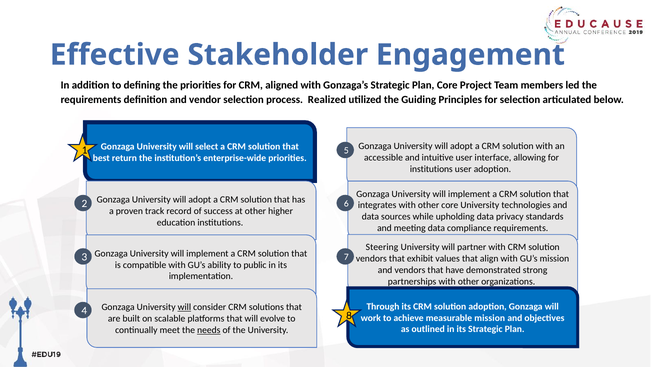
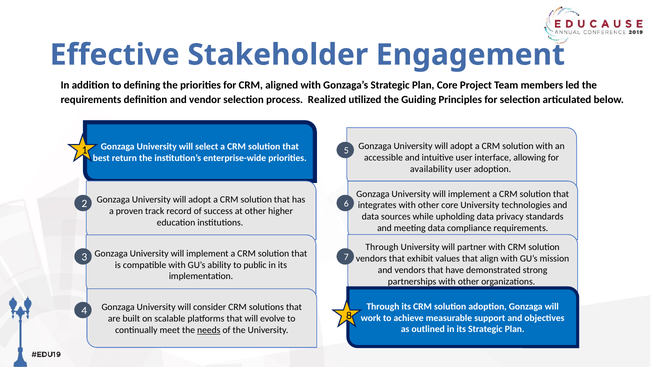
institutions at (431, 169): institutions -> availability
Steering at (382, 247): Steering -> Through
will at (184, 307) underline: present -> none
measurable mission: mission -> support
